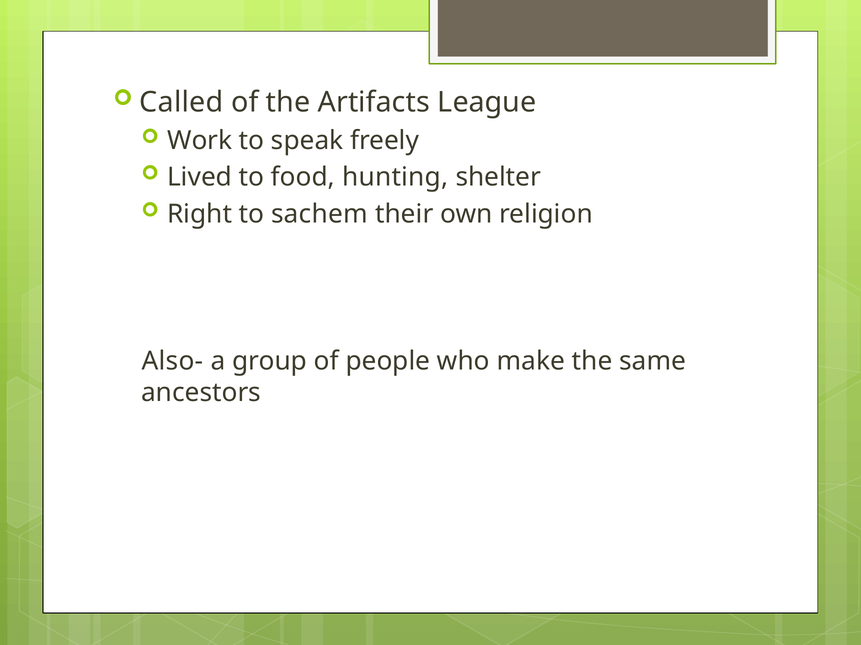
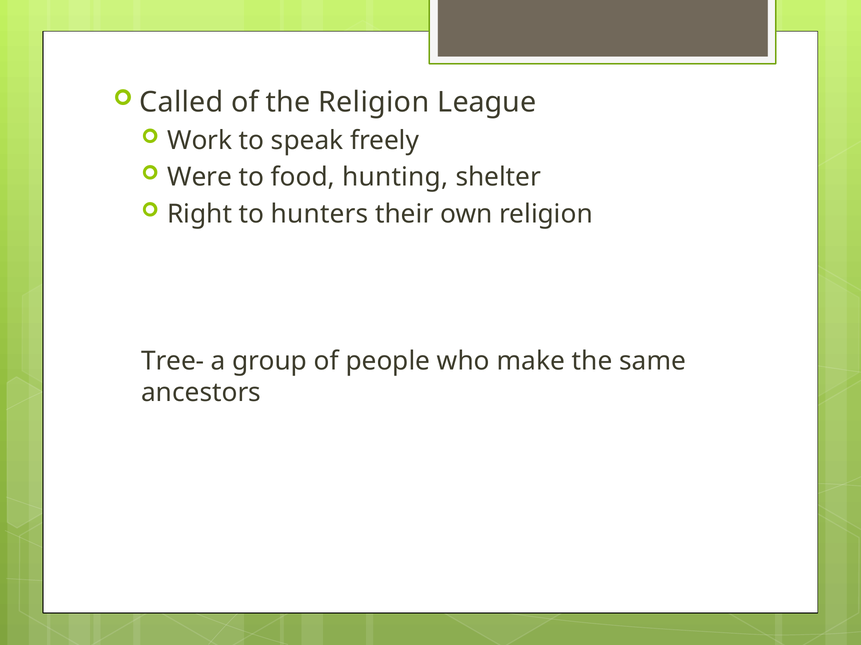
the Artifacts: Artifacts -> Religion
Lived: Lived -> Were
sachem: sachem -> hunters
Also-: Also- -> Tree-
